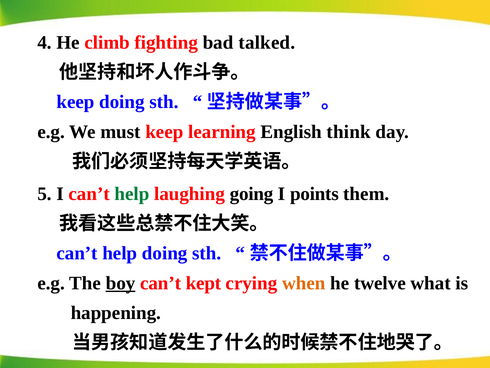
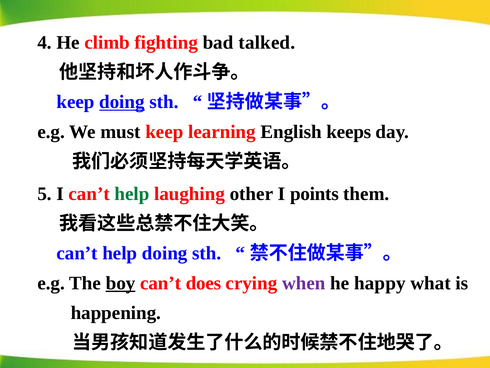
doing at (122, 102) underline: none -> present
think: think -> keeps
going: going -> other
kept: kept -> does
when colour: orange -> purple
twelve: twelve -> happy
